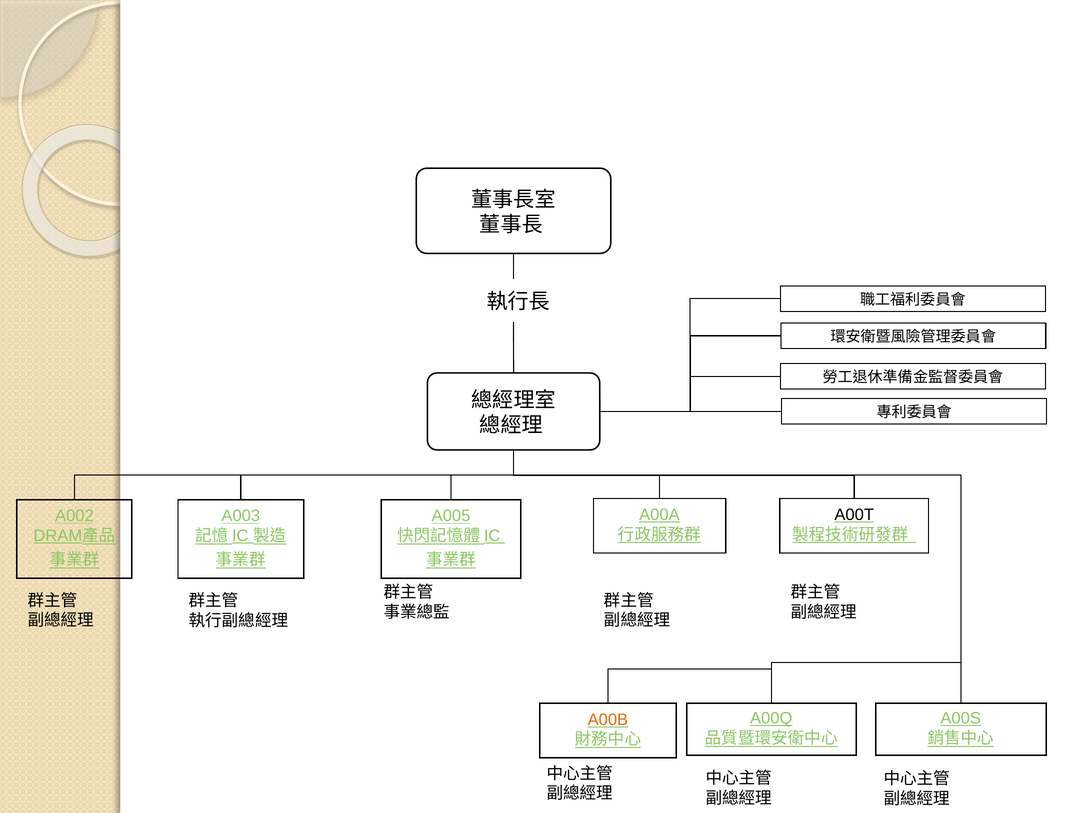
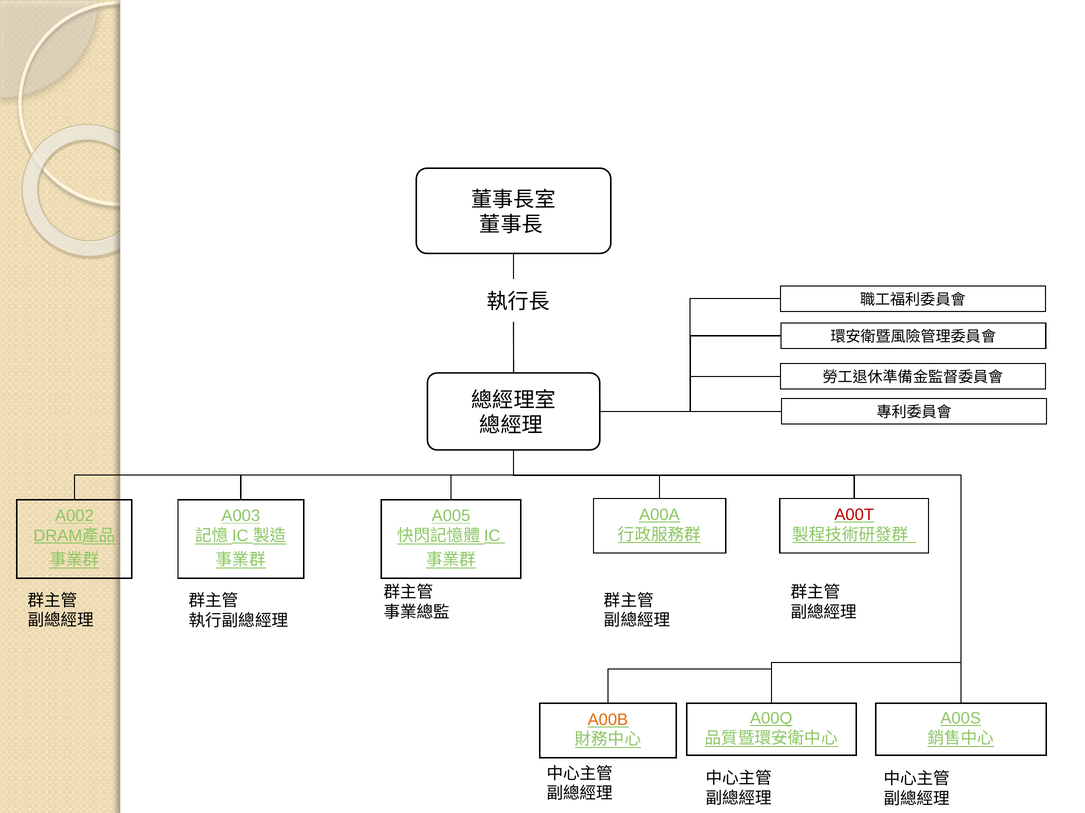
A00T colour: black -> red
